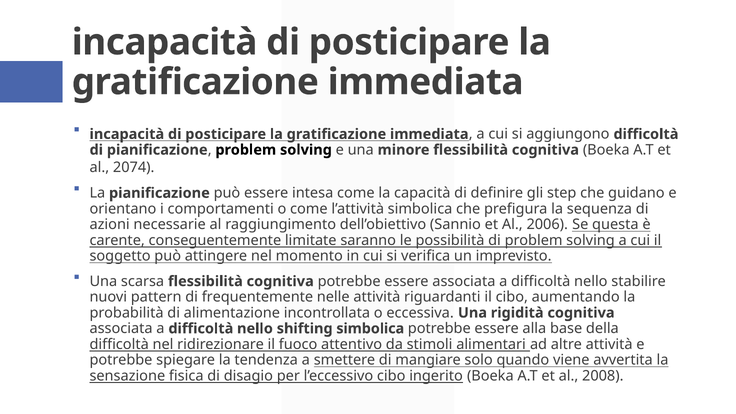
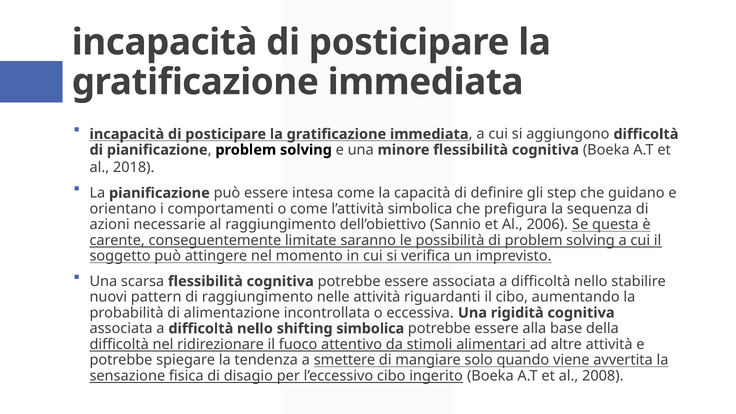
2074: 2074 -> 2018
di frequentemente: frequentemente -> raggiungimento
